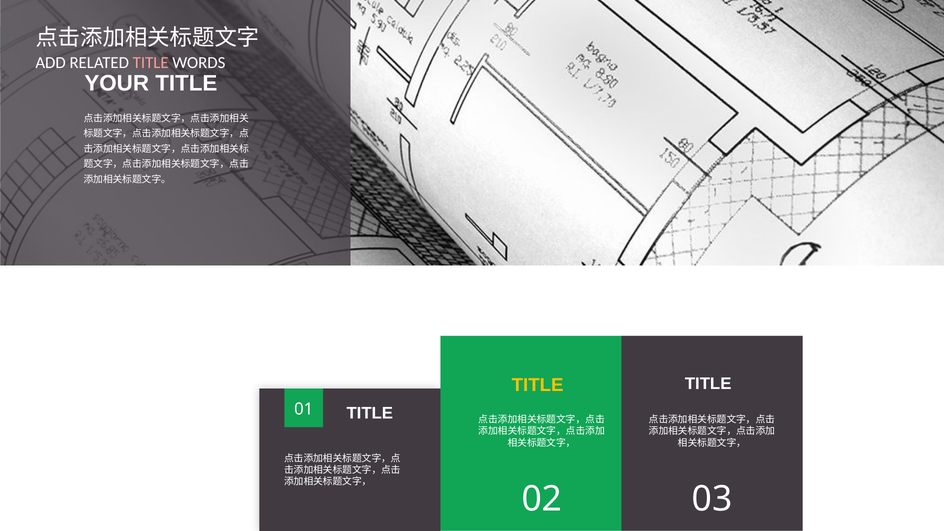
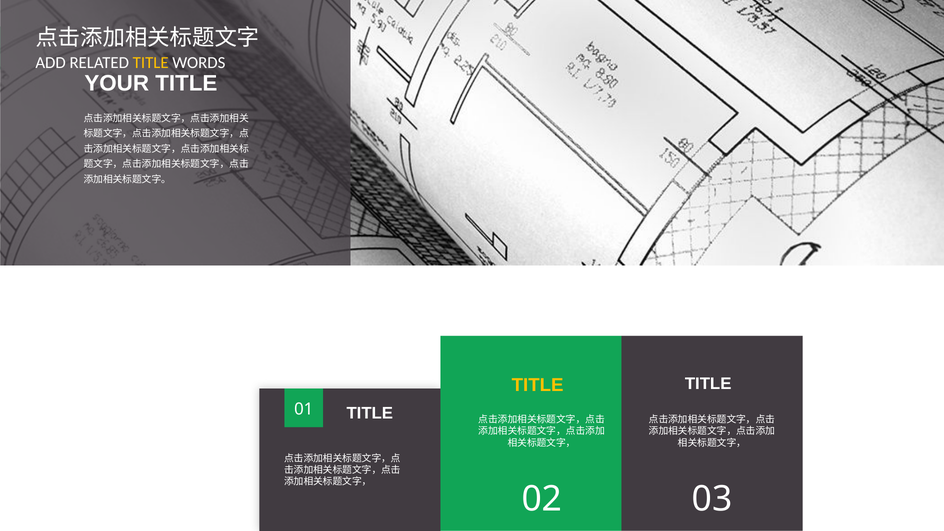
TITLE at (151, 63) colour: pink -> yellow
